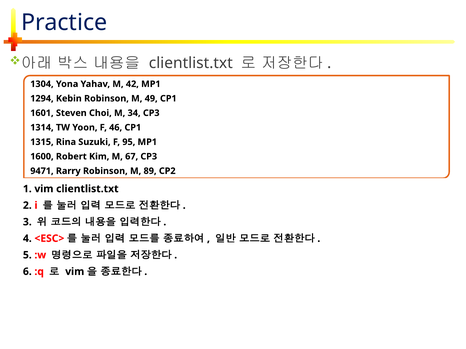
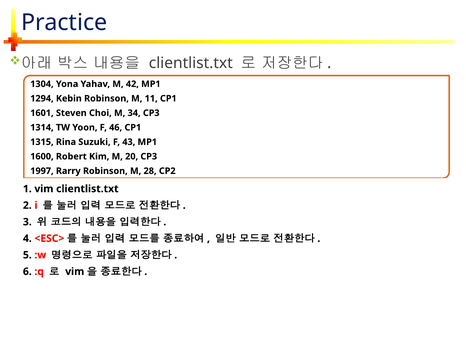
49: 49 -> 11
95: 95 -> 43
67: 67 -> 20
9471: 9471 -> 1997
89: 89 -> 28
